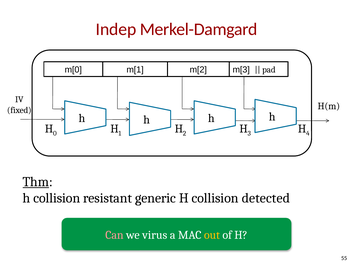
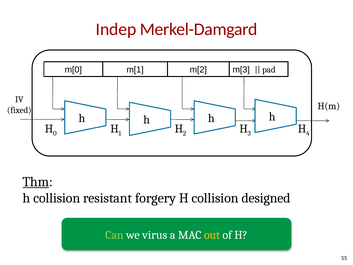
generic: generic -> forgery
detected: detected -> designed
Can colour: pink -> light green
